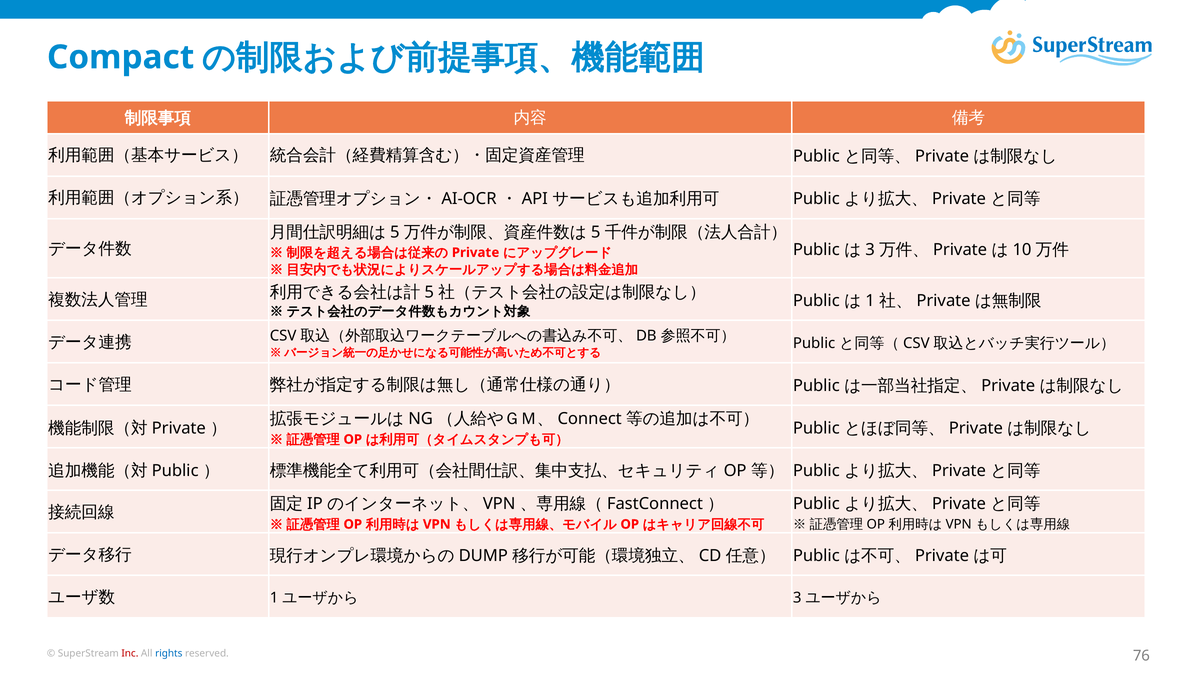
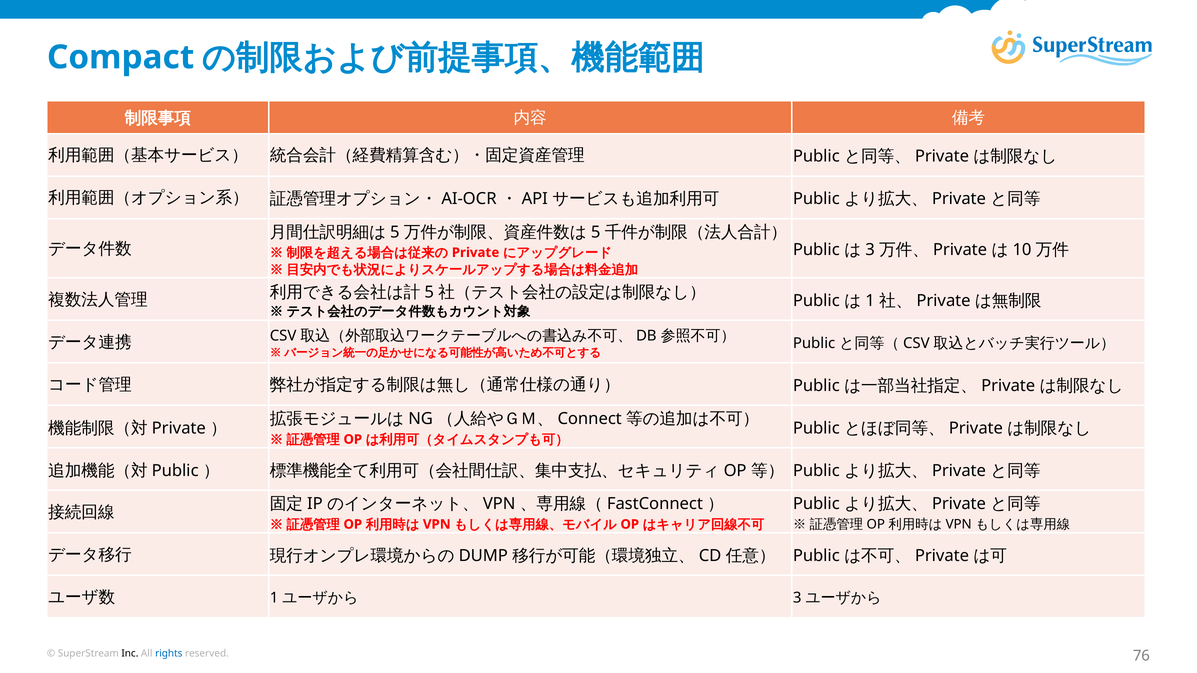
Inc colour: red -> black
